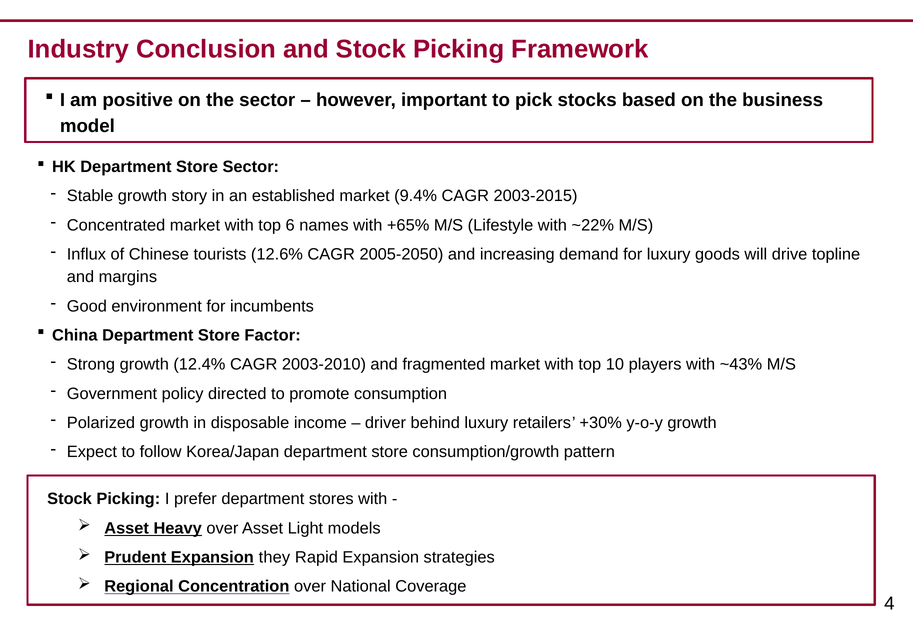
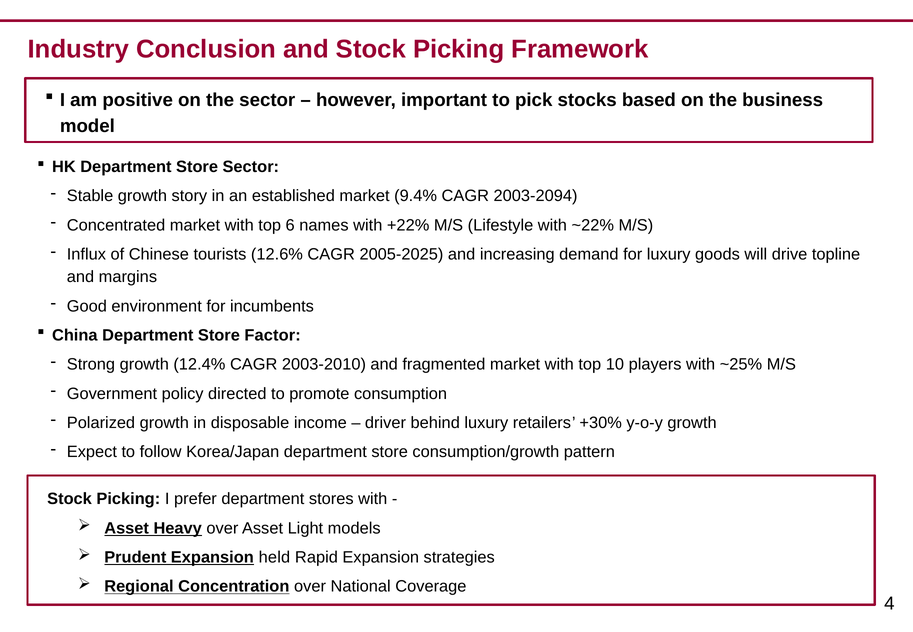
2003-2015: 2003-2015 -> 2003-2094
+65%: +65% -> +22%
2005-2050: 2005-2050 -> 2005-2025
~43%: ~43% -> ~25%
they: they -> held
